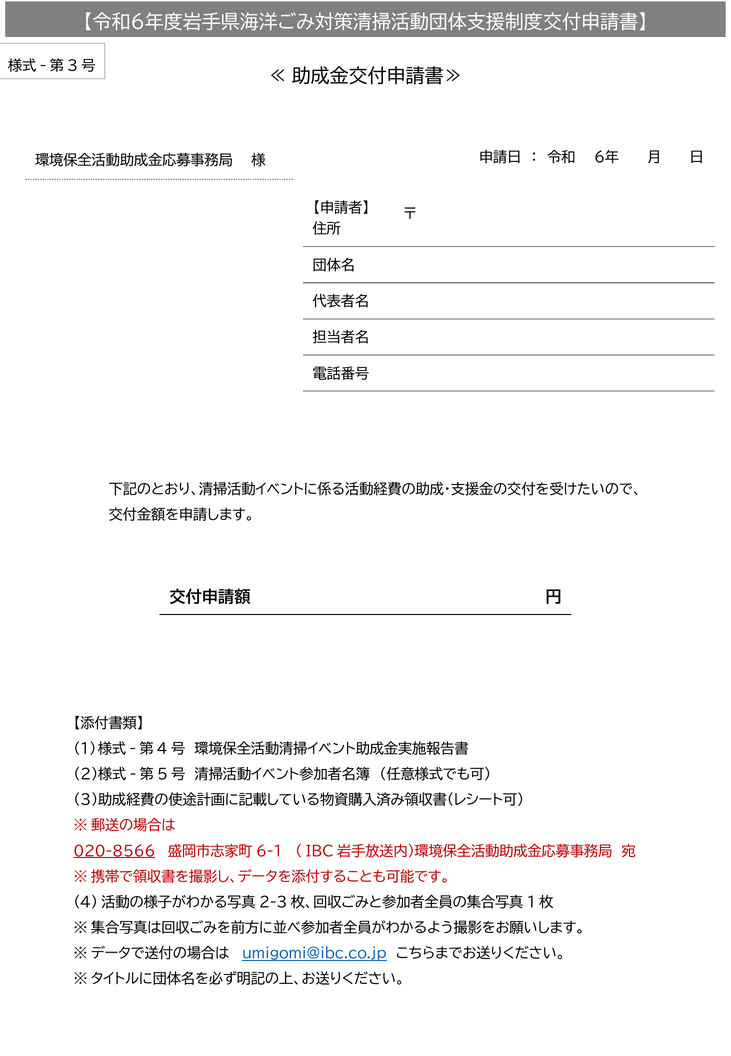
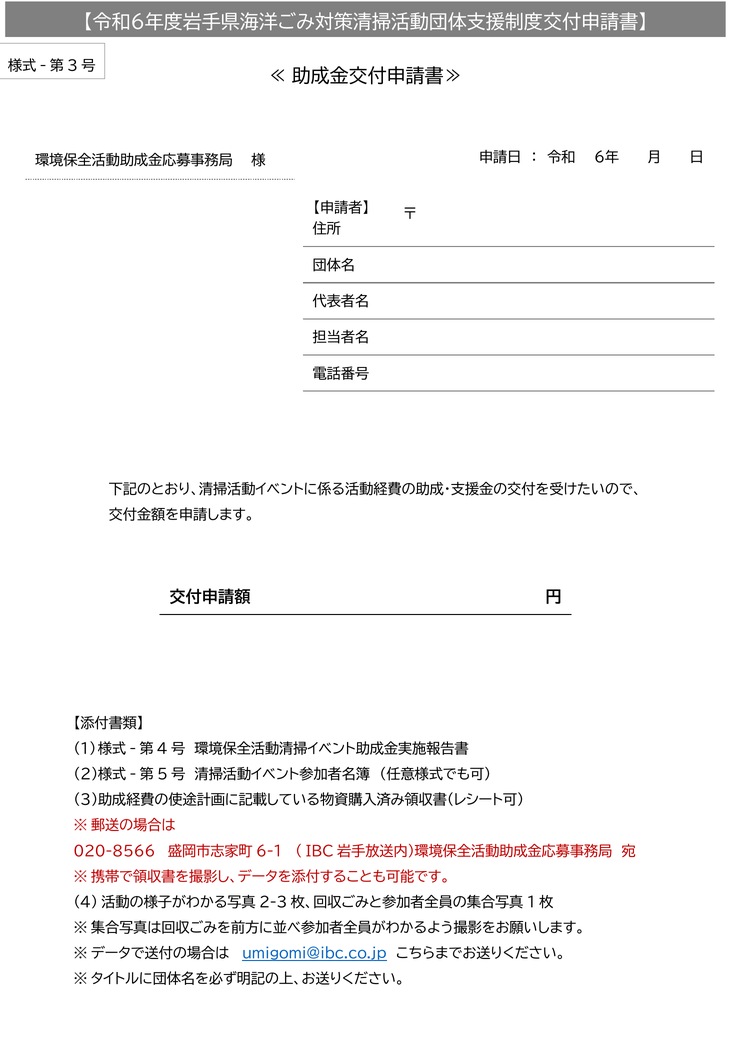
020-8566 underline: present -> none
